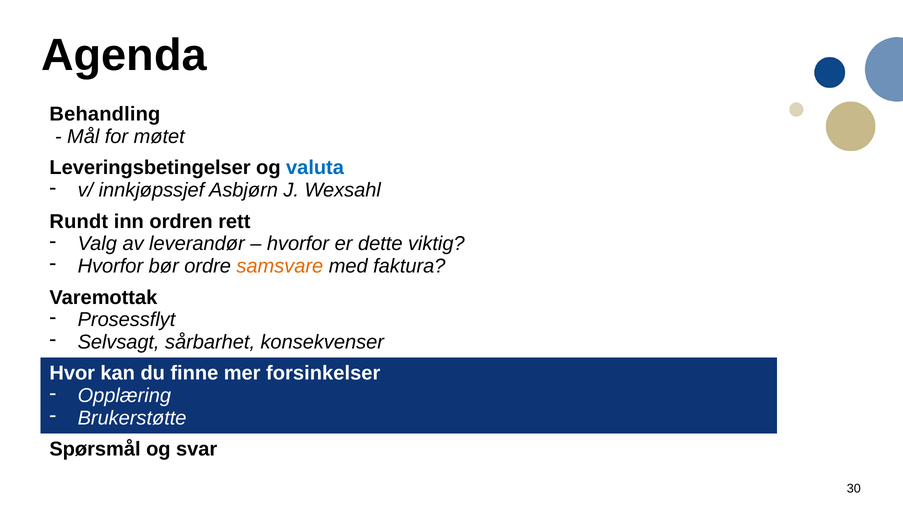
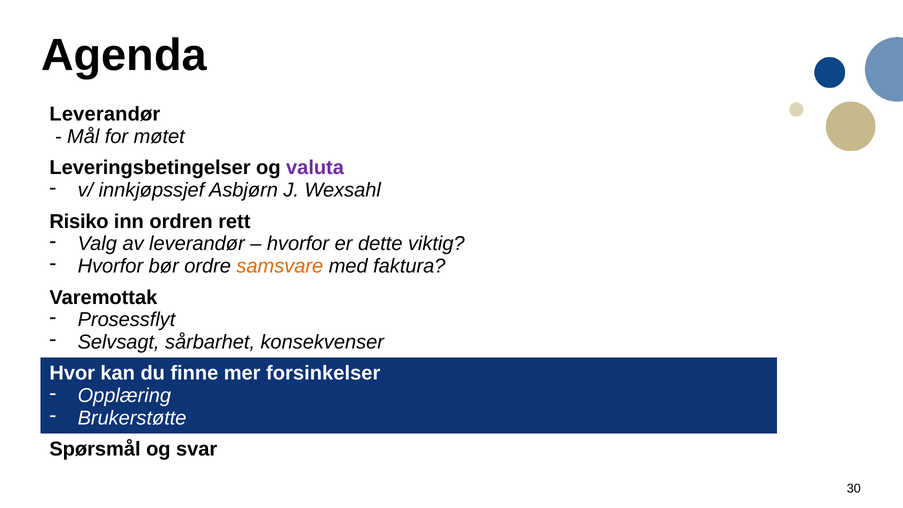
Behandling at (105, 114): Behandling -> Leverandør
valuta colour: blue -> purple
Rundt: Rundt -> Risiko
